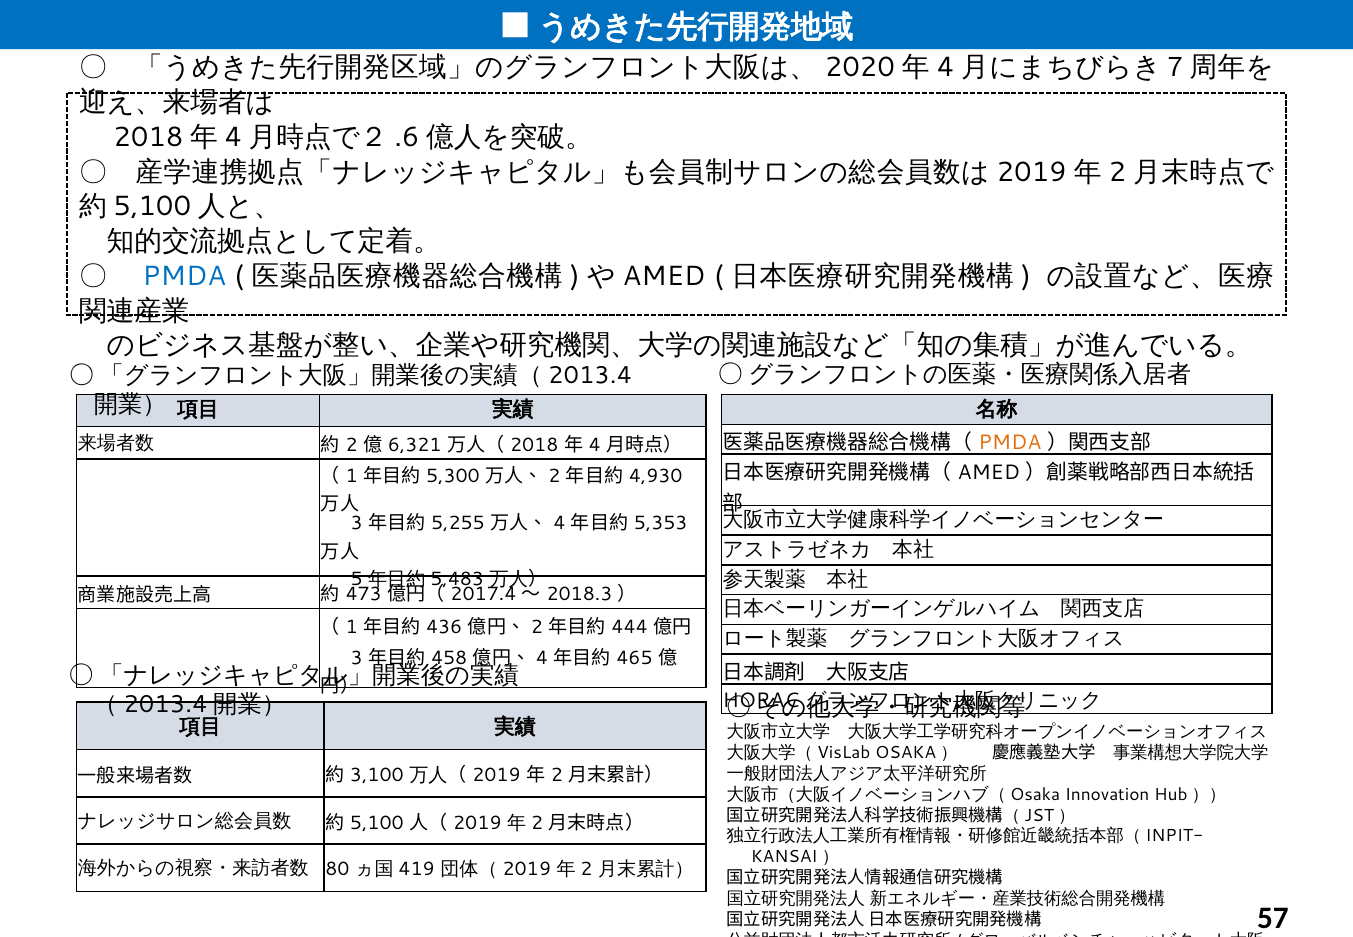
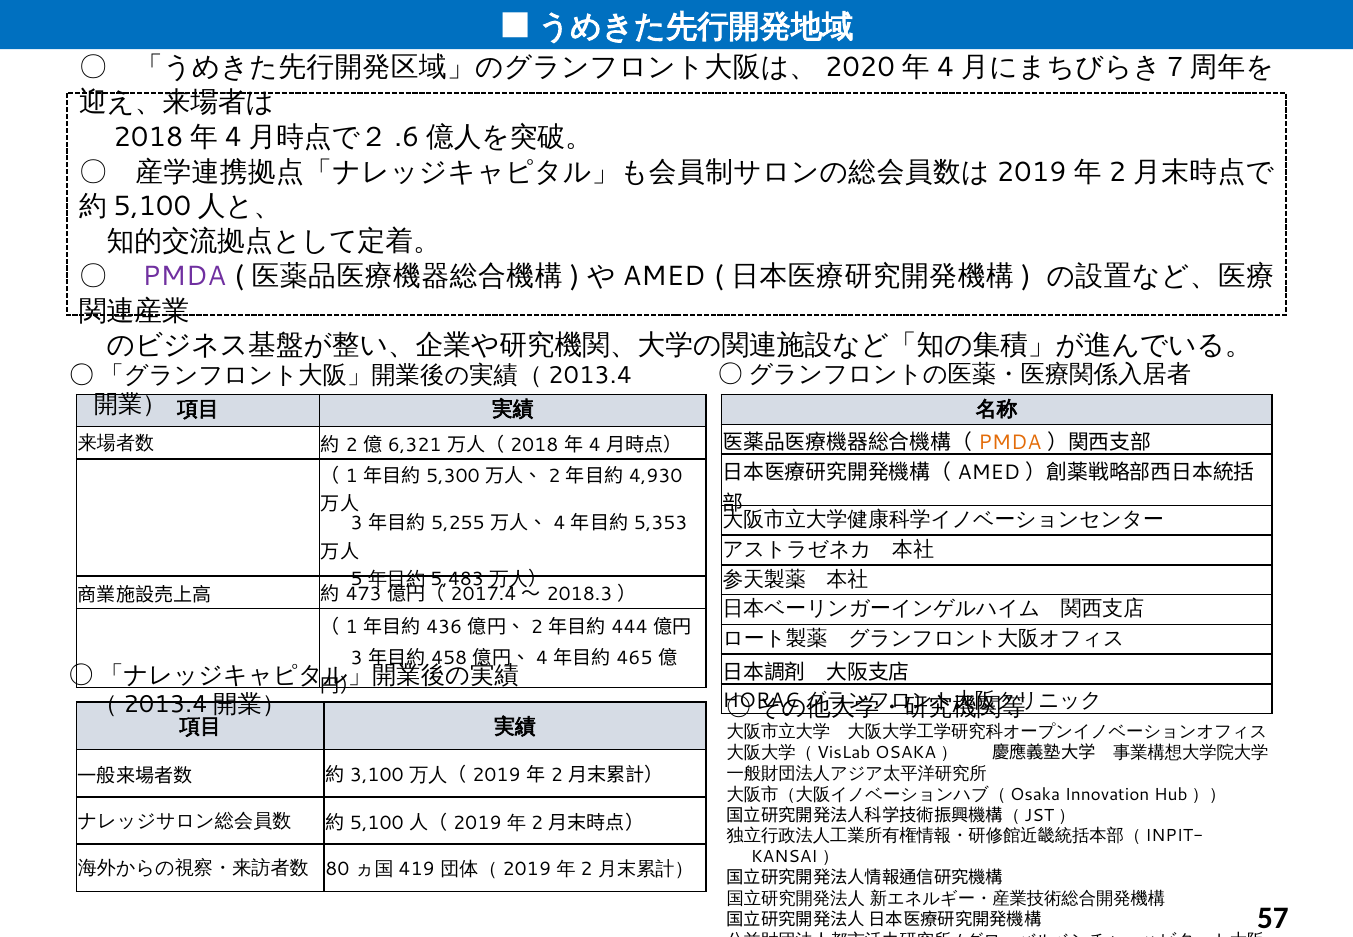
PMDA at (184, 276) colour: blue -> purple
